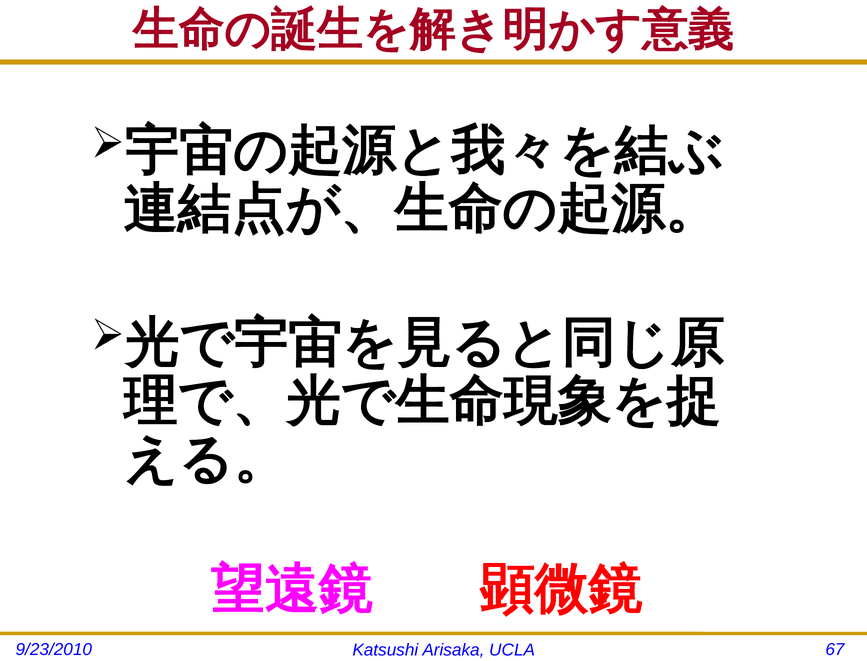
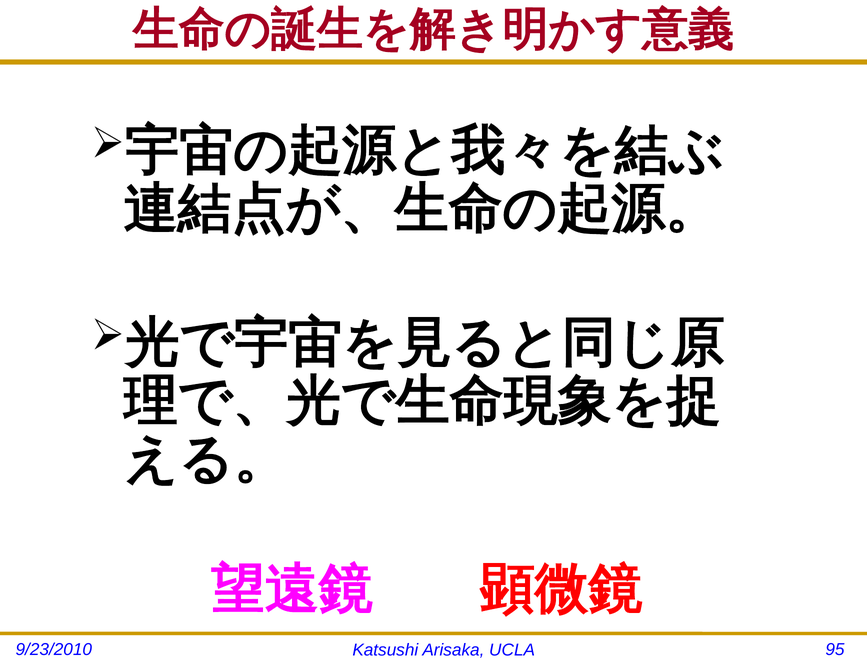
67: 67 -> 95
